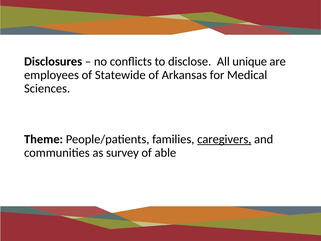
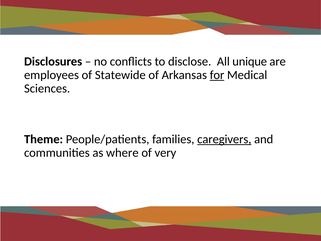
for underline: none -> present
survey: survey -> where
able: able -> very
